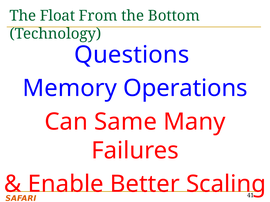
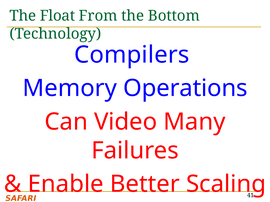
Questions: Questions -> Compilers
Same: Same -> Video
